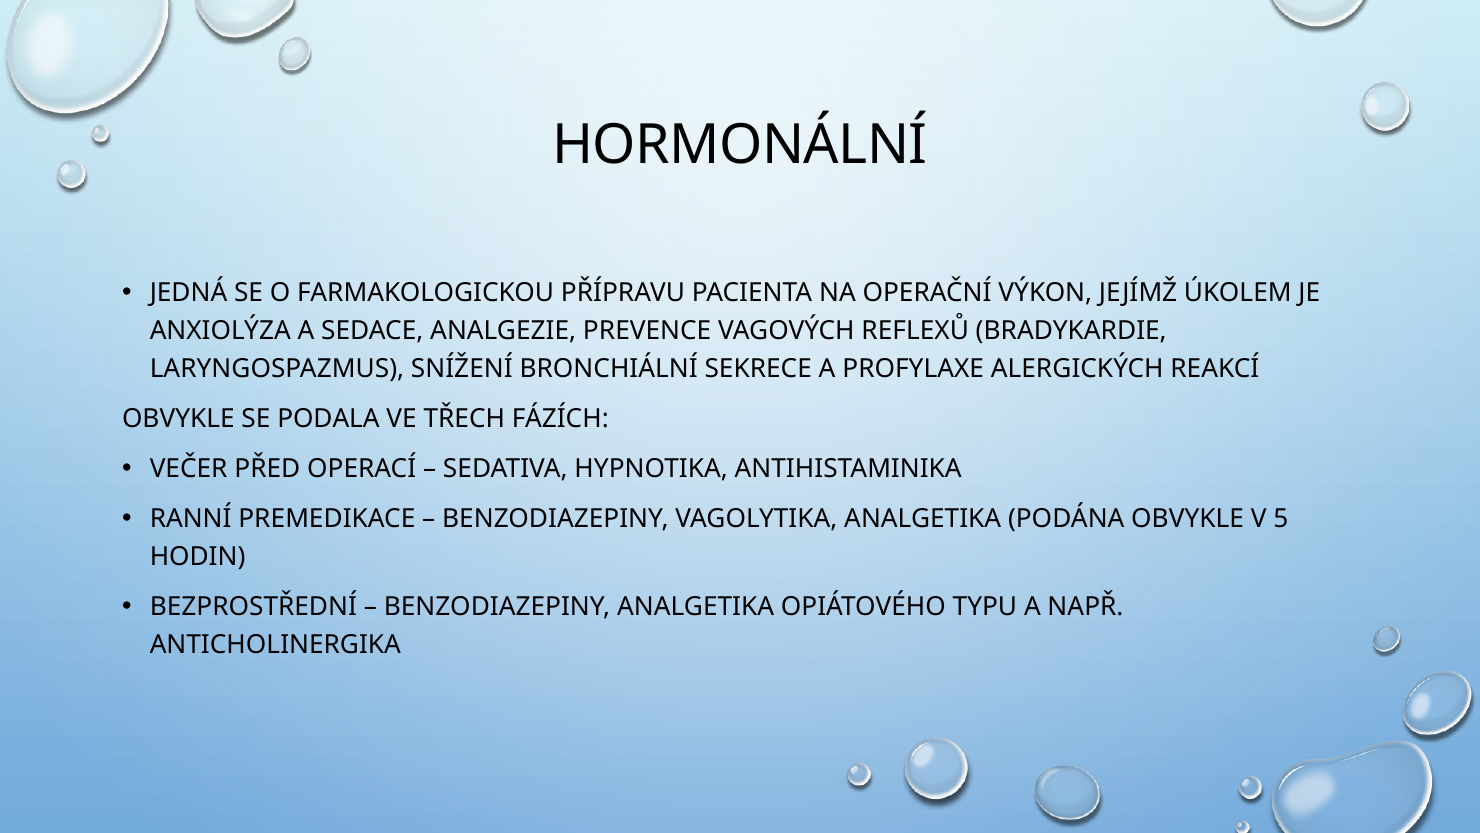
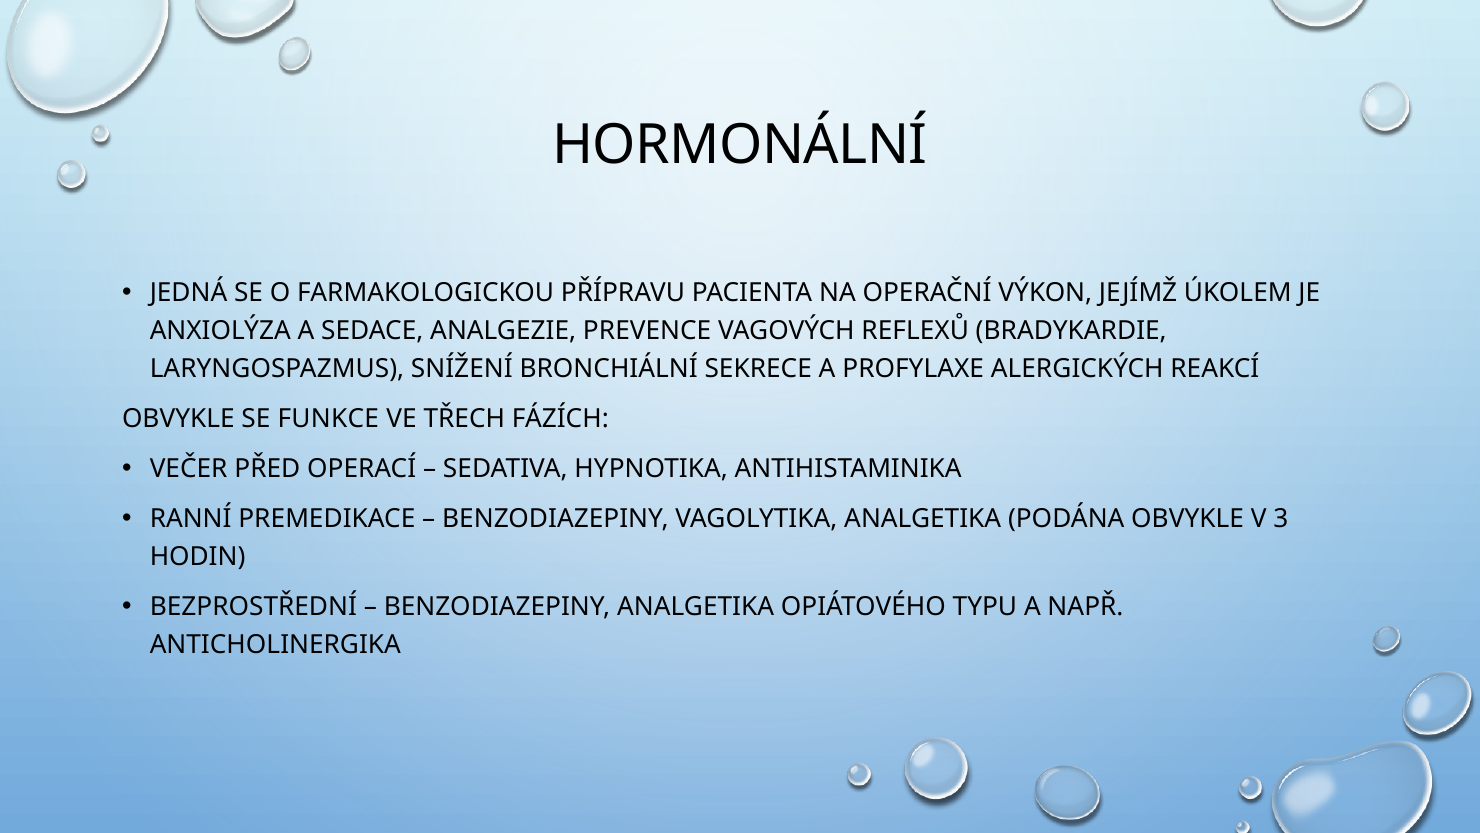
PODALA: PODALA -> FUNKCE
5: 5 -> 3
